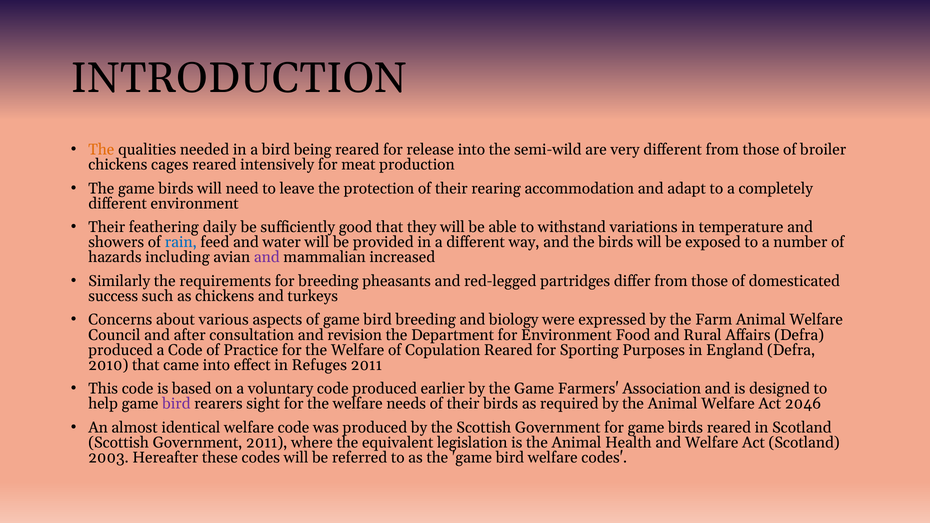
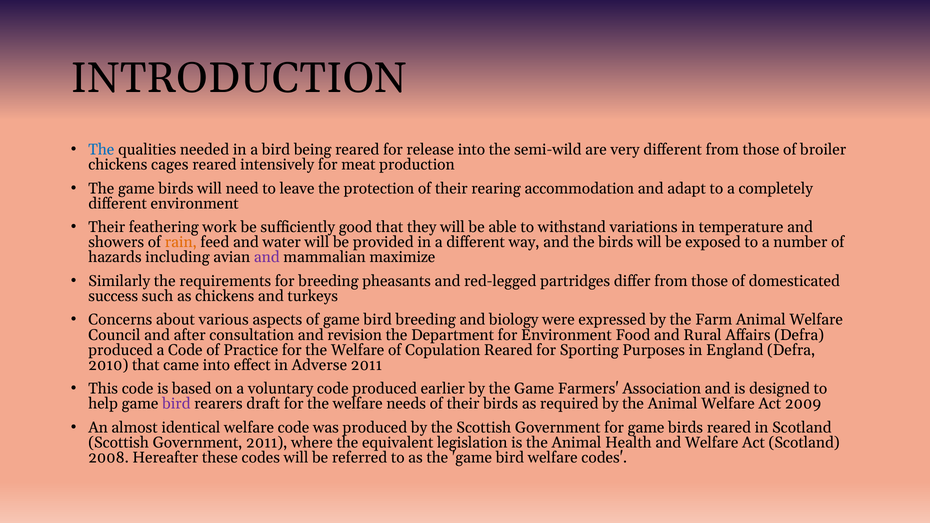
The at (101, 150) colour: orange -> blue
daily: daily -> work
rain colour: blue -> orange
increased: increased -> maximize
Refuges: Refuges -> Adverse
sight: sight -> draft
2046: 2046 -> 2009
2003: 2003 -> 2008
